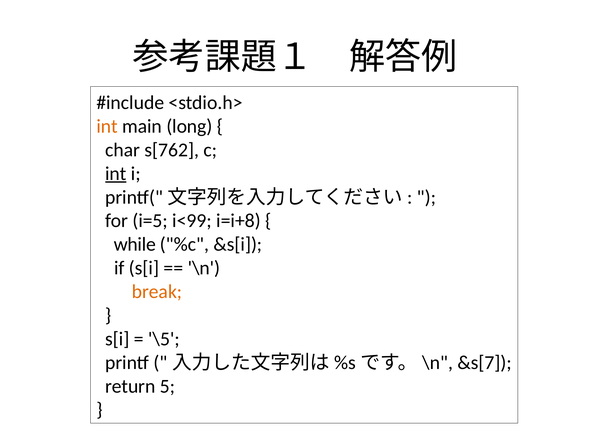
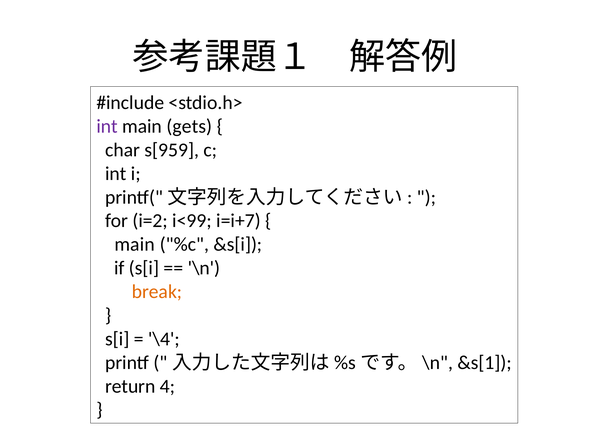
int at (107, 126) colour: orange -> purple
long: long -> gets
s[762: s[762 -> s[959
int at (116, 173) underline: present -> none
i=5: i=5 -> i=2
i=i+8: i=i+8 -> i=i+7
while at (135, 244): while -> main
\5: \5 -> \4
&s[7: &s[7 -> &s[1
5: 5 -> 4
